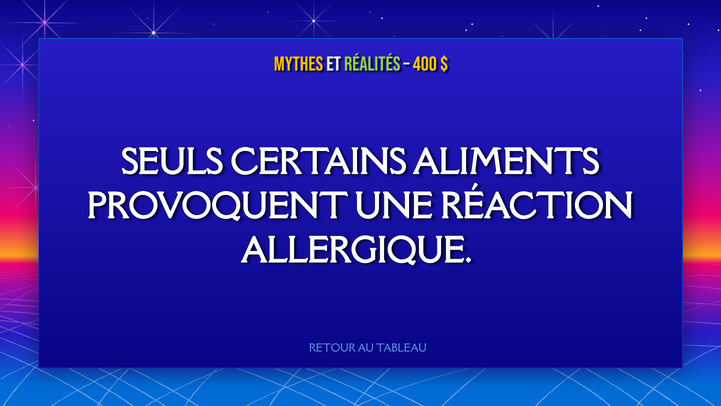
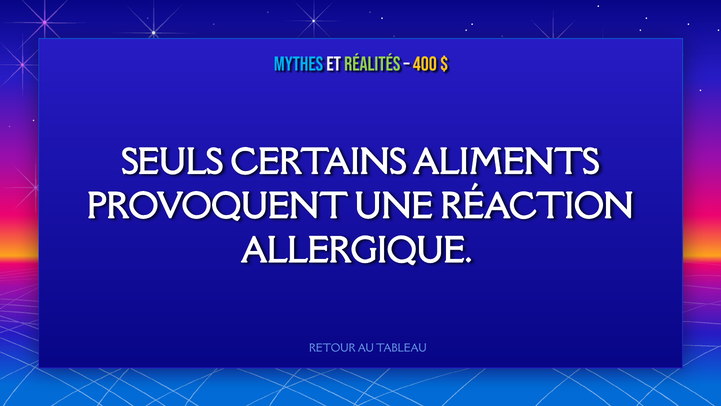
Mythes colour: yellow -> light blue
